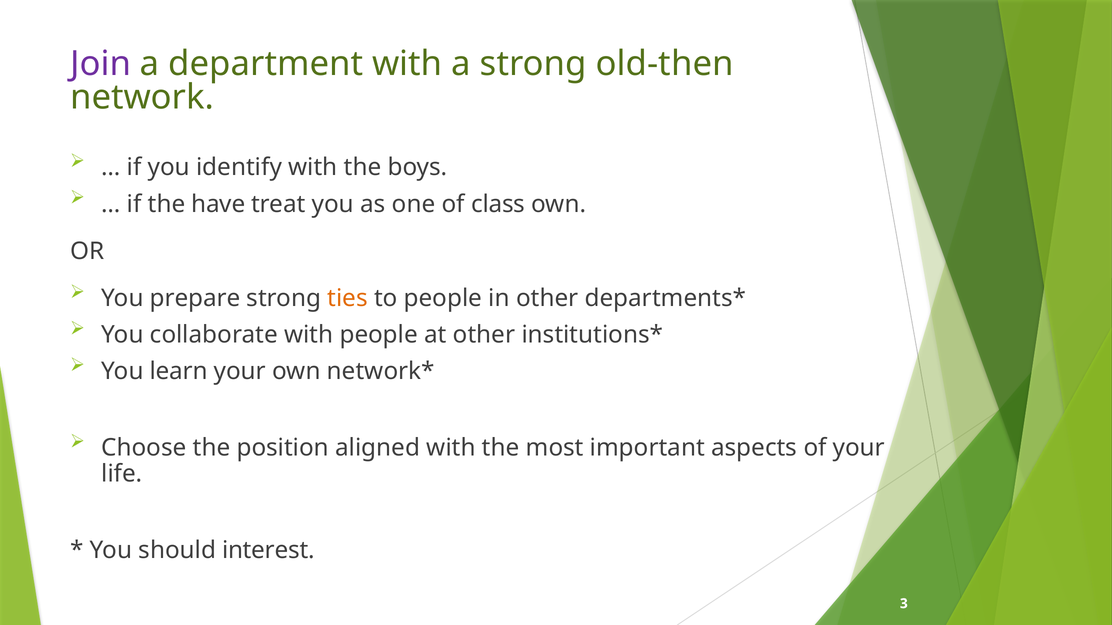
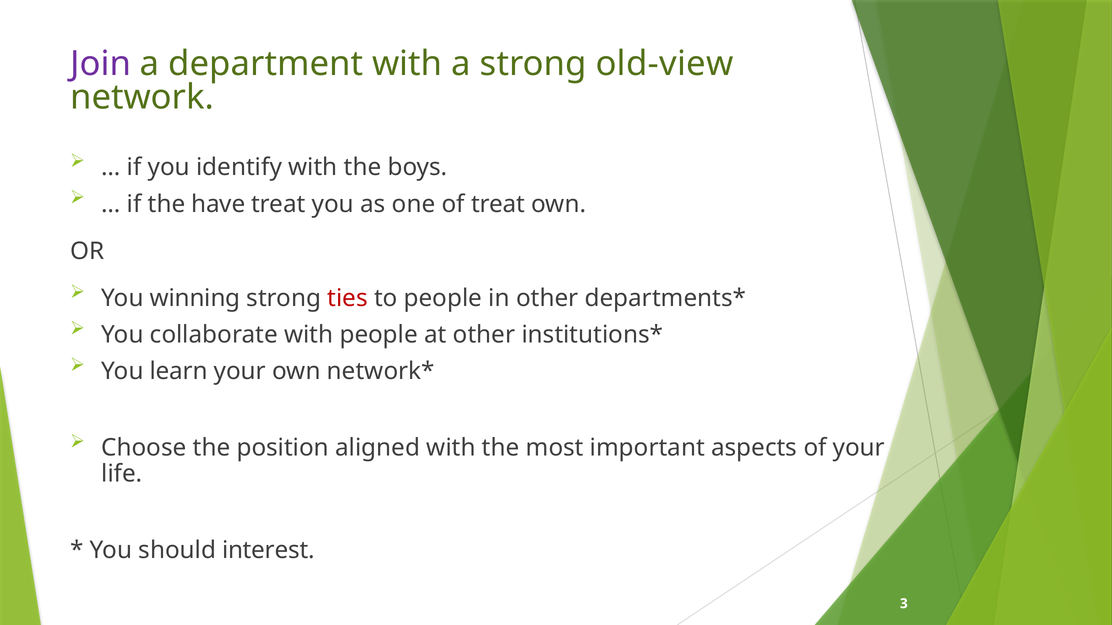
old-then: old-then -> old-view
of class: class -> treat
prepare: prepare -> winning
ties colour: orange -> red
